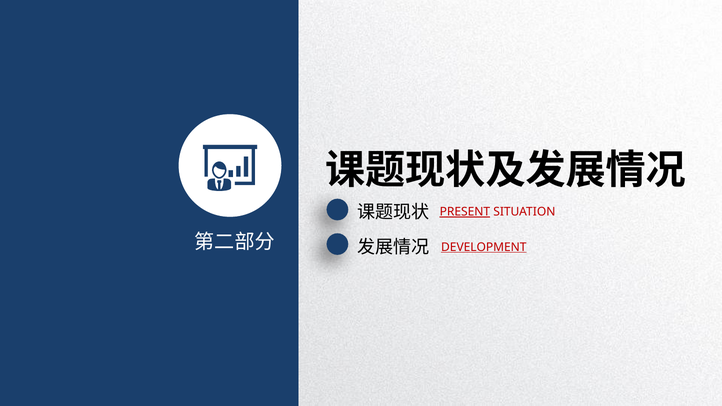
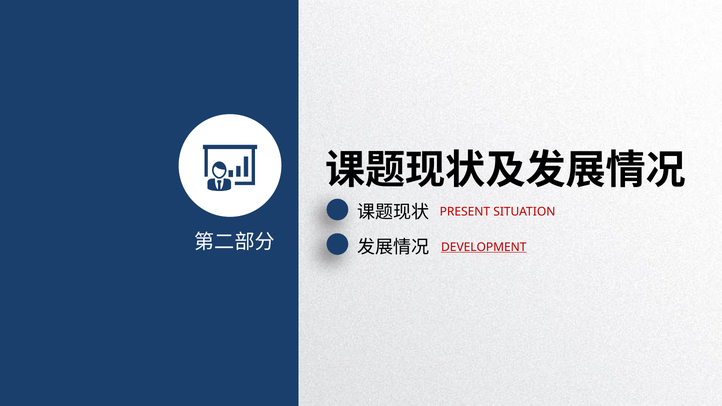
PRESENT underline: present -> none
